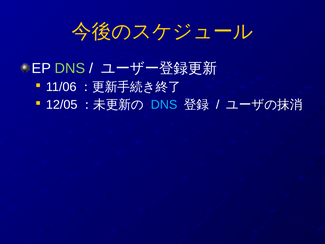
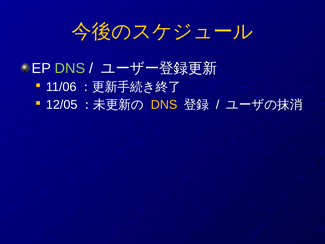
DNS at (164, 105) colour: light blue -> yellow
